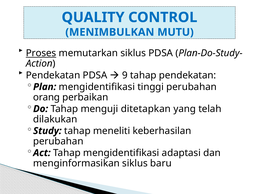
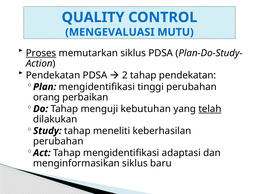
MENIMBULKAN: MENIMBULKAN -> MENGEVALUASI
9: 9 -> 2
ditetapkan: ditetapkan -> kebutuhan
telah underline: none -> present
